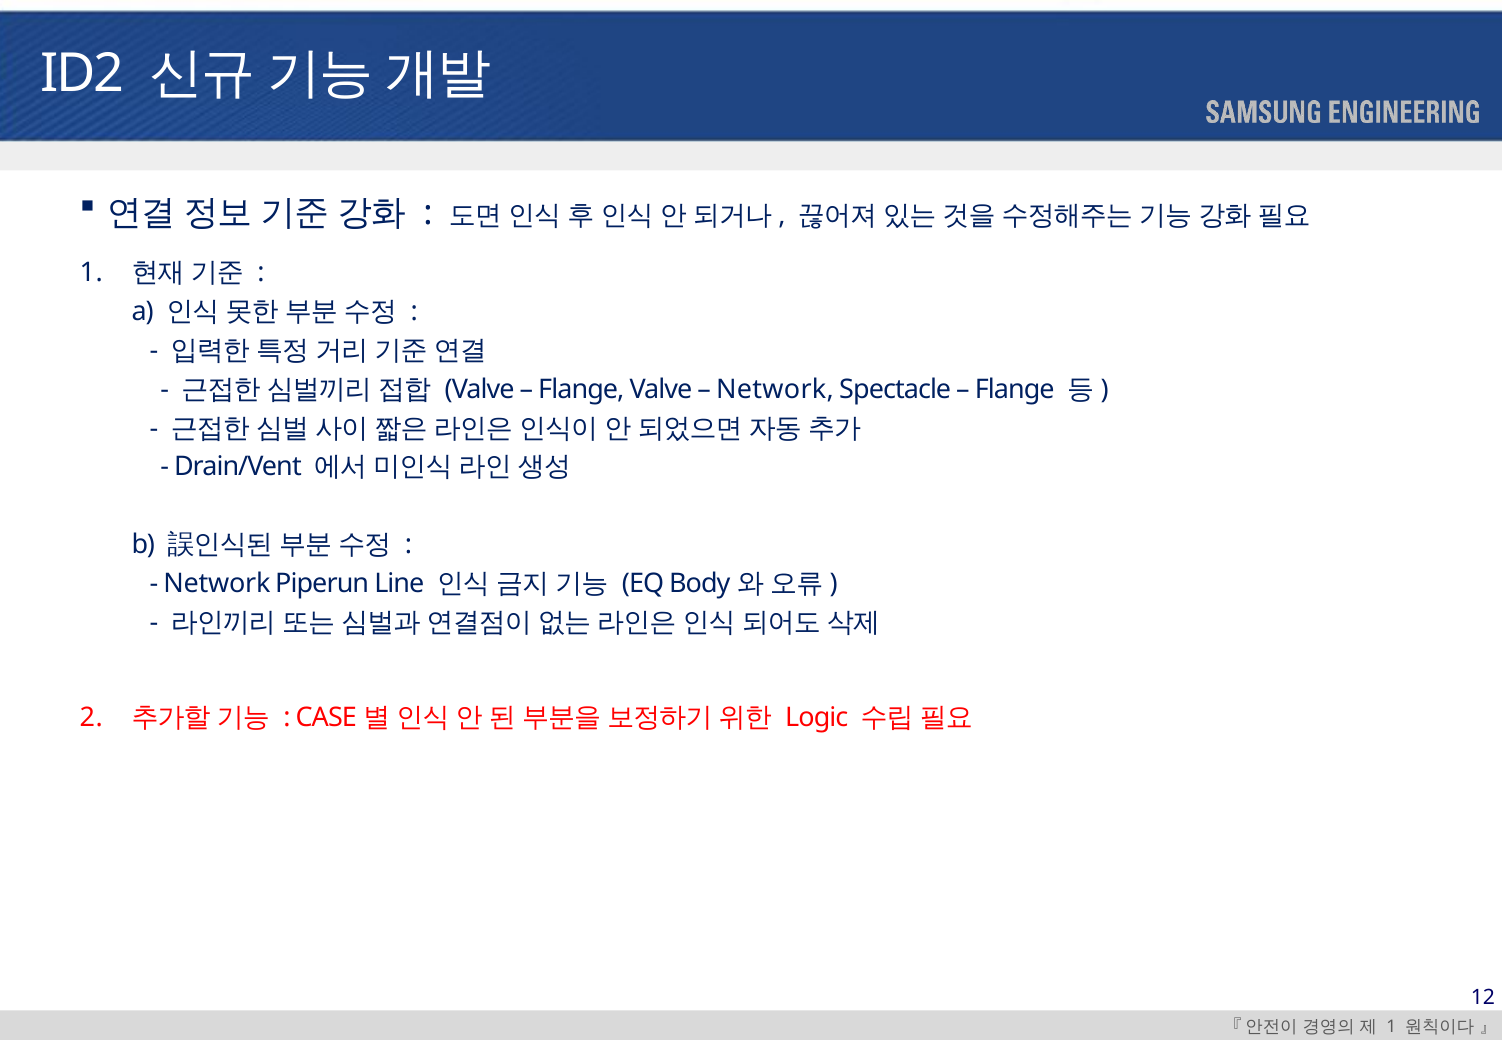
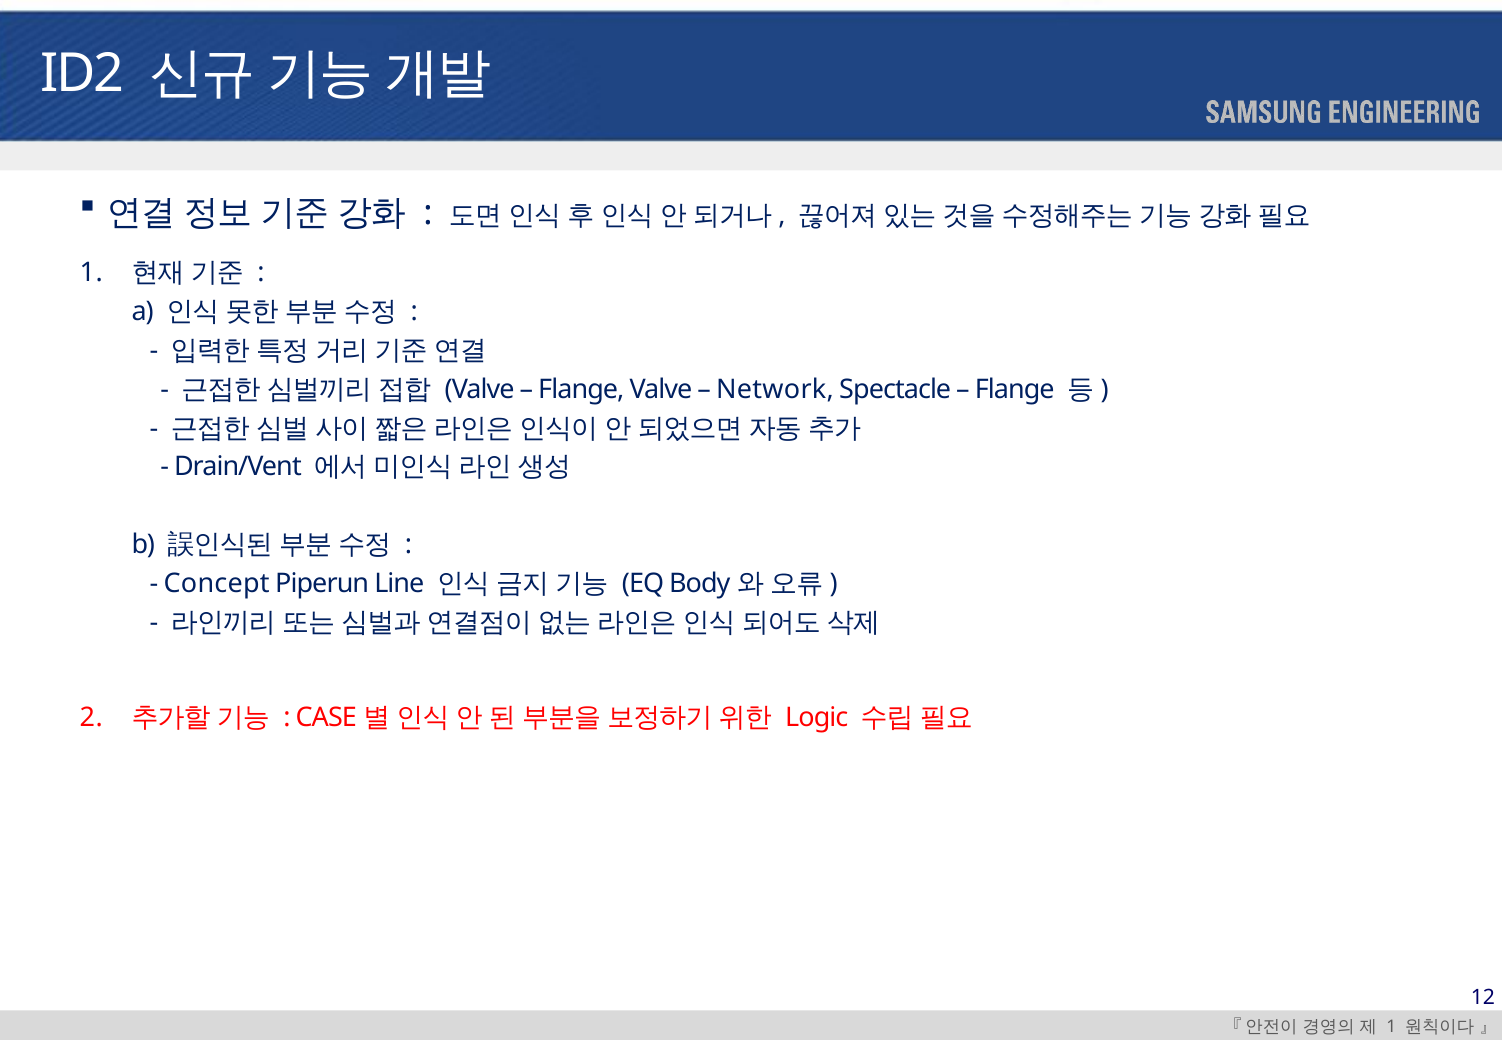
Network at (217, 583): Network -> Concept
